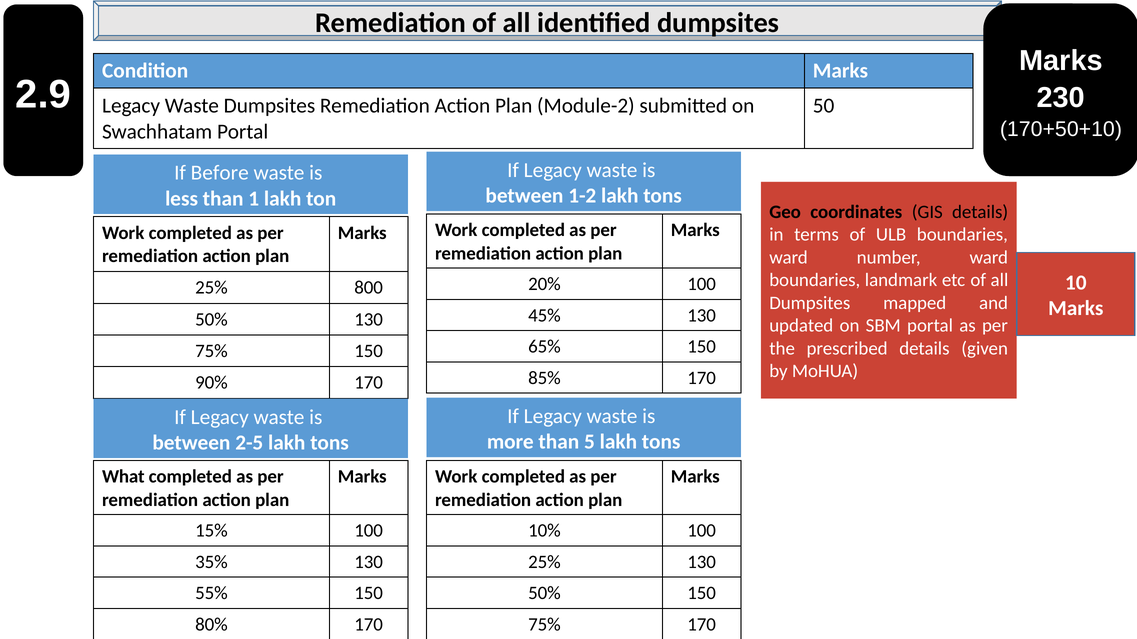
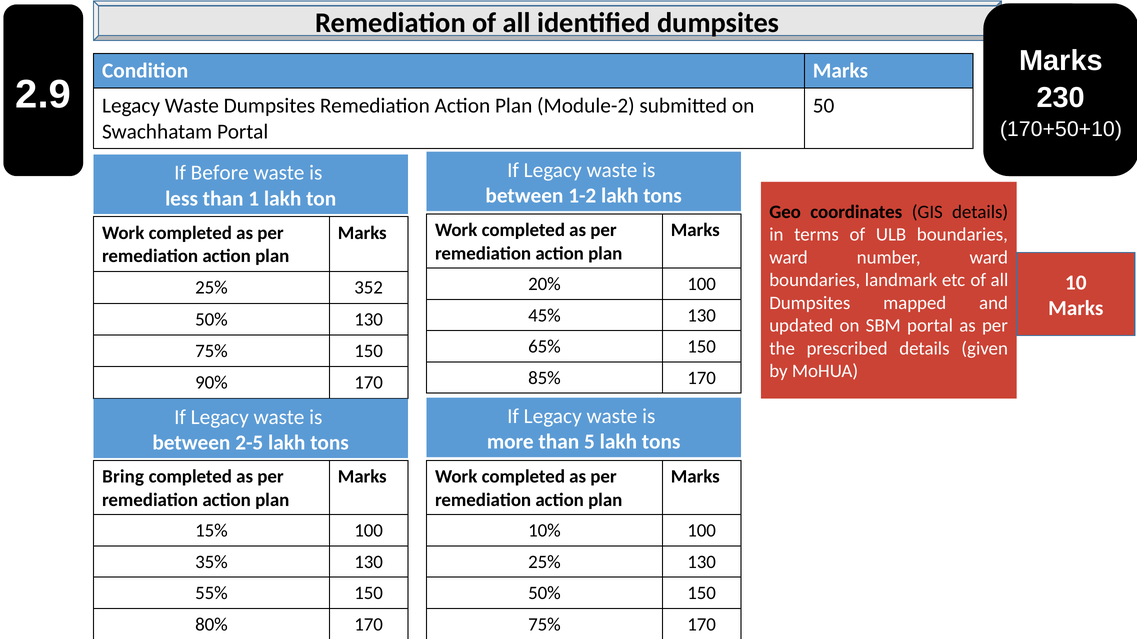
800: 800 -> 352
What: What -> Bring
